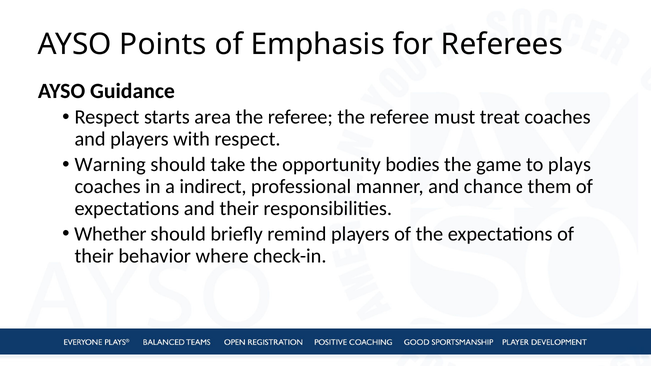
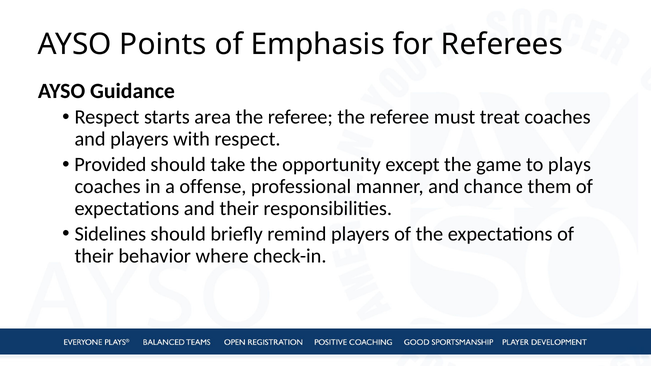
Warning: Warning -> Provided
bodies: bodies -> except
indirect: indirect -> offense
Whether: Whether -> Sidelines
